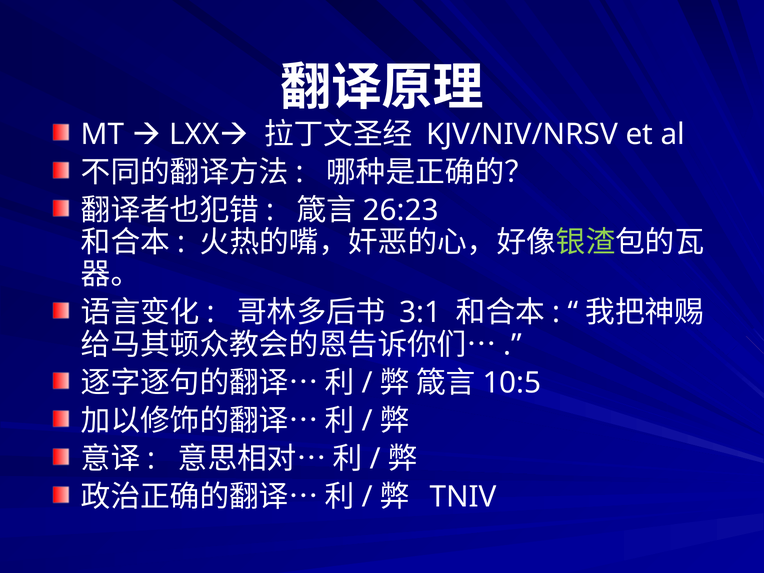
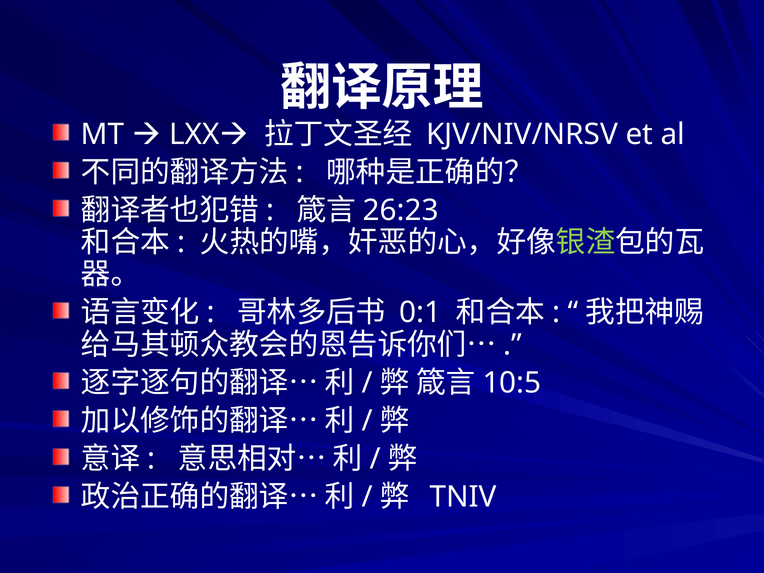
3:1: 3:1 -> 0:1
